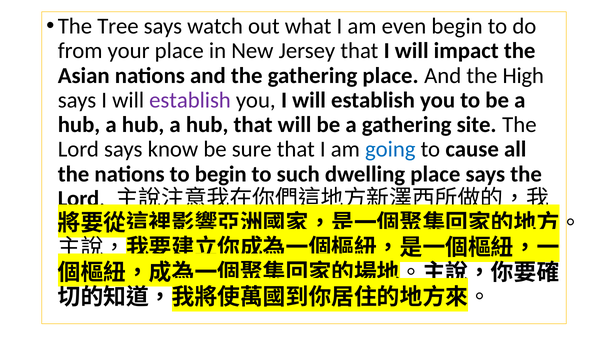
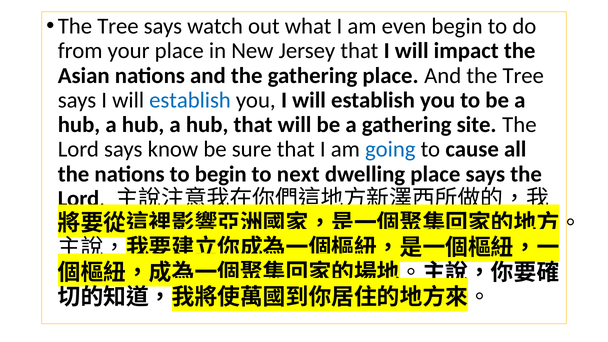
And the High: High -> Tree
establish at (190, 100) colour: purple -> blue
such: such -> next
